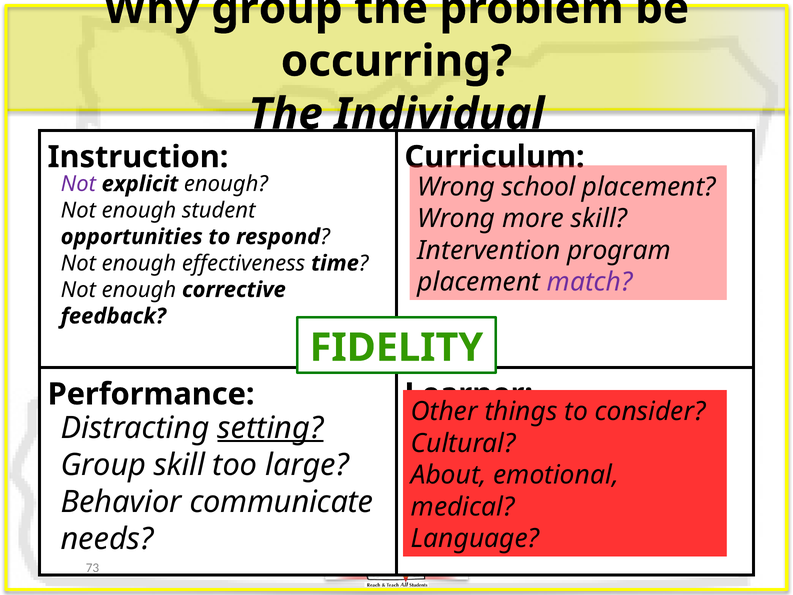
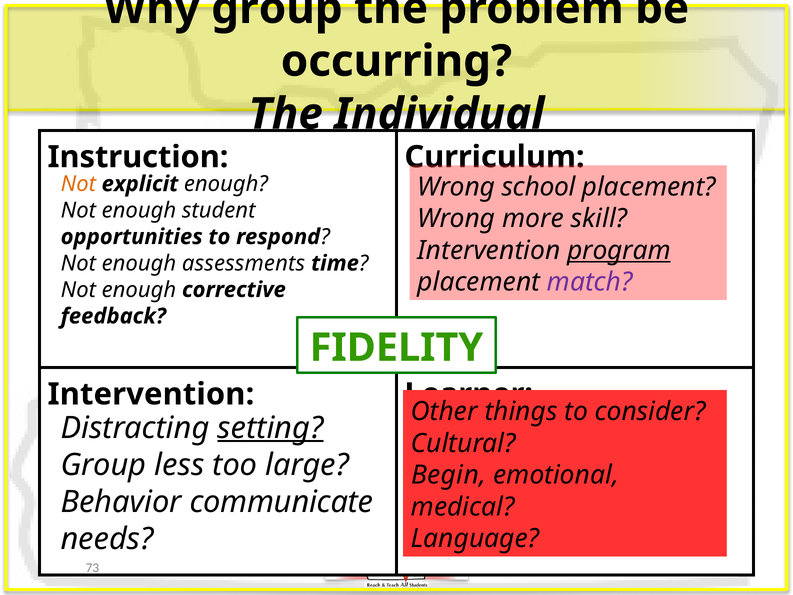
Not at (78, 184) colour: purple -> orange
program underline: none -> present
effectiveness: effectiveness -> assessments
Performance at (151, 394): Performance -> Intervention
Group skill: skill -> less
About: About -> Begin
